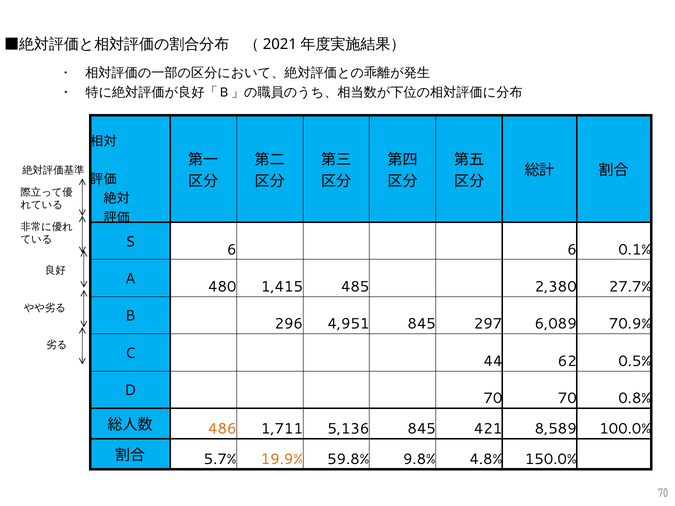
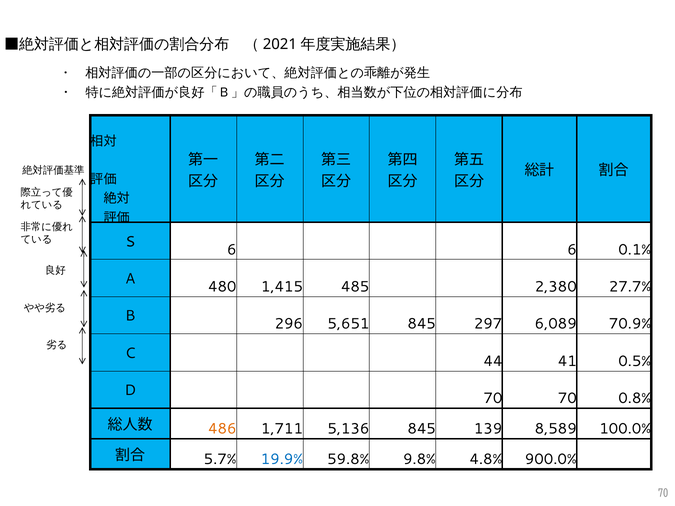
4,951: 4,951 -> 5,651
62: 62 -> 41
421: 421 -> 139
19.9% colour: orange -> blue
150.0%: 150.0% -> 900.0%
